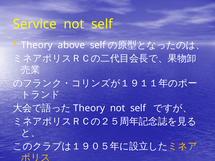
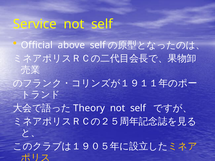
Theory at (37, 45): Theory -> Official
